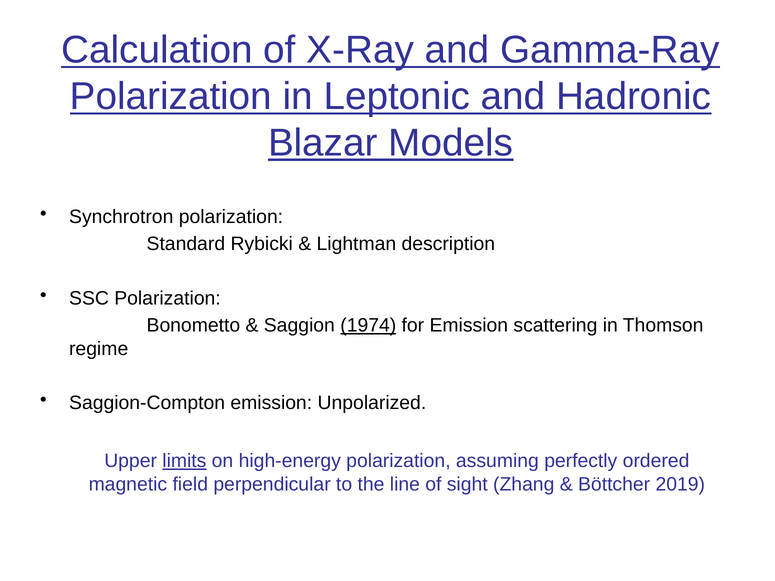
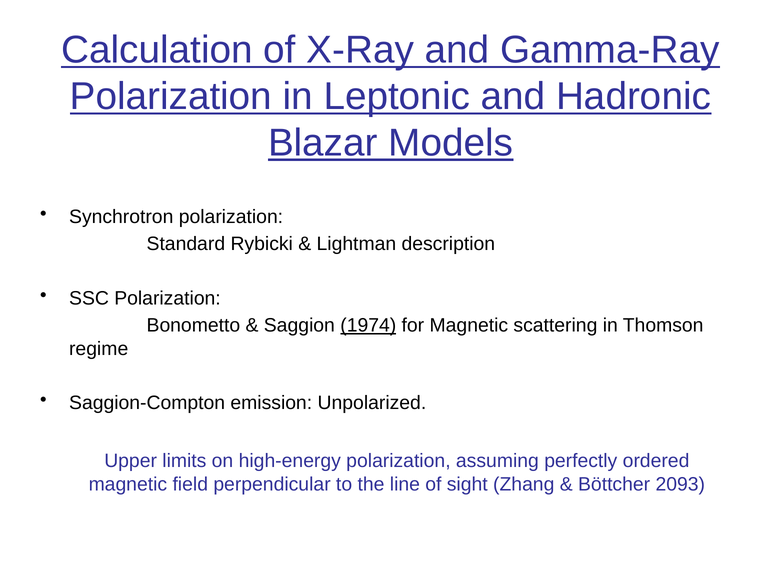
for Emission: Emission -> Magnetic
limits underline: present -> none
2019: 2019 -> 2093
